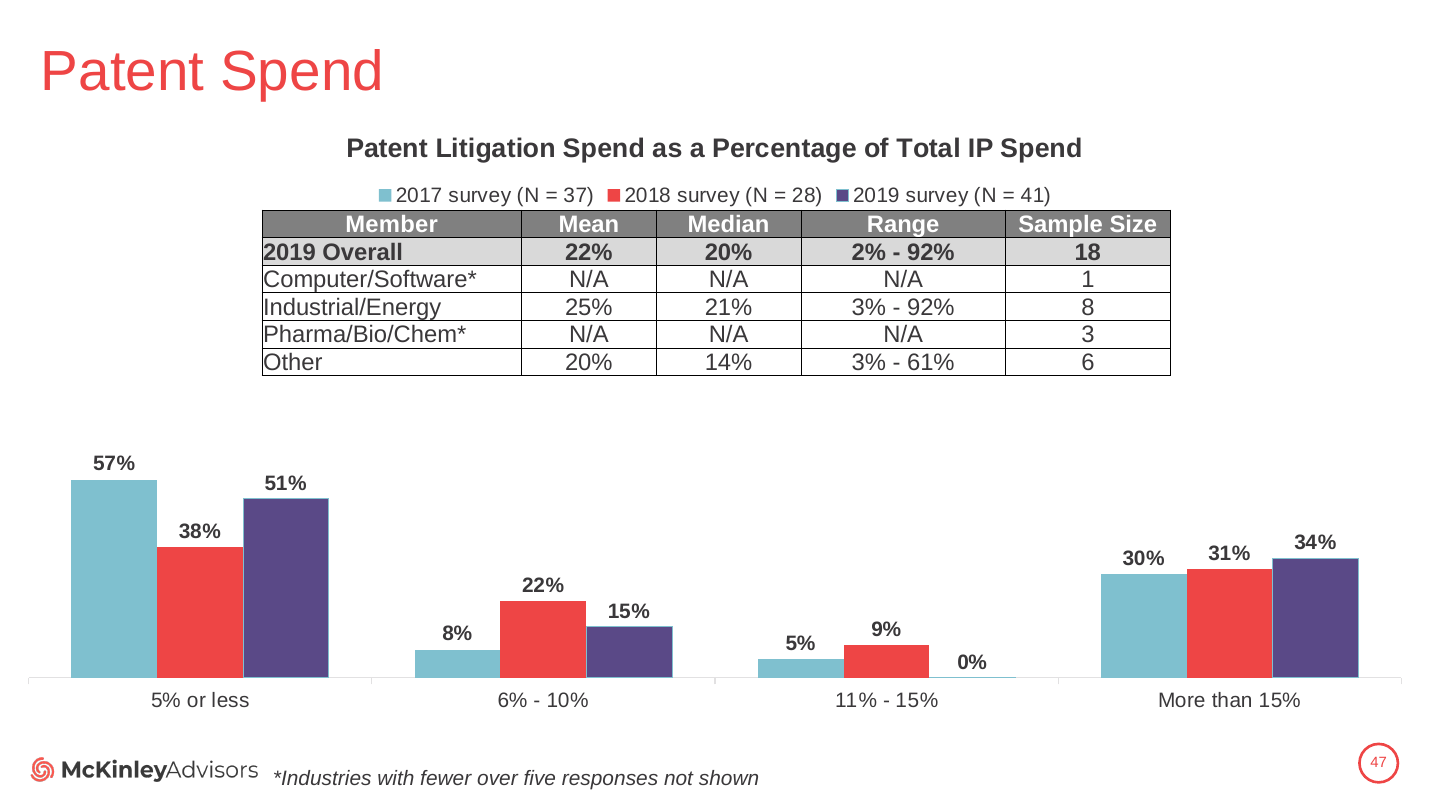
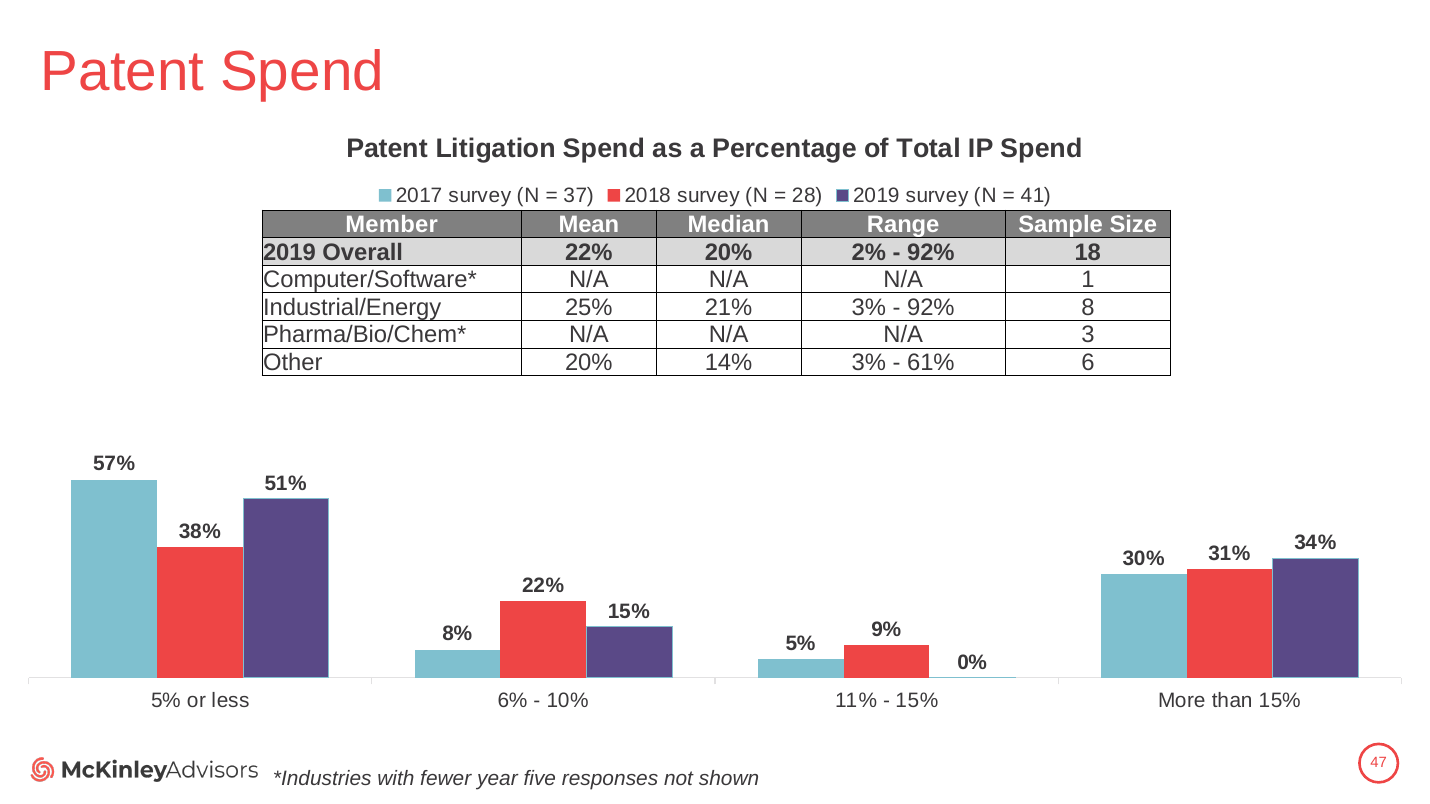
over: over -> year
